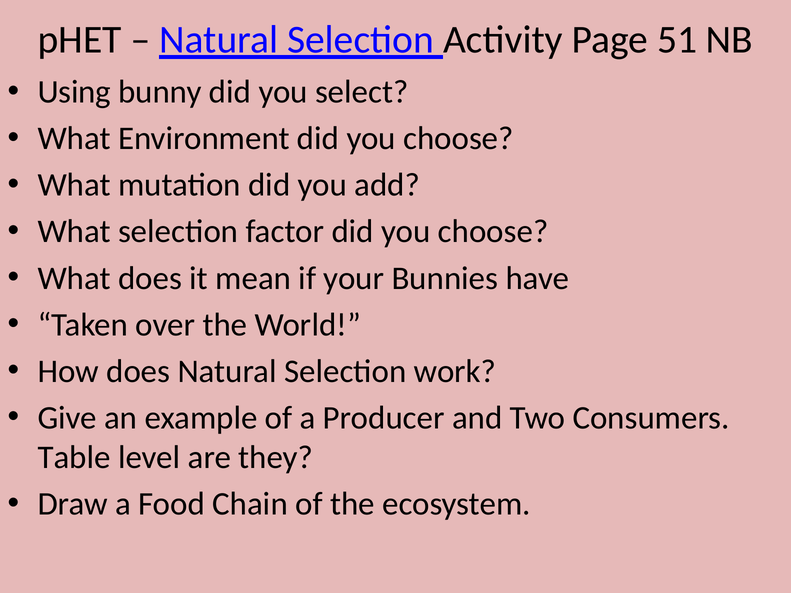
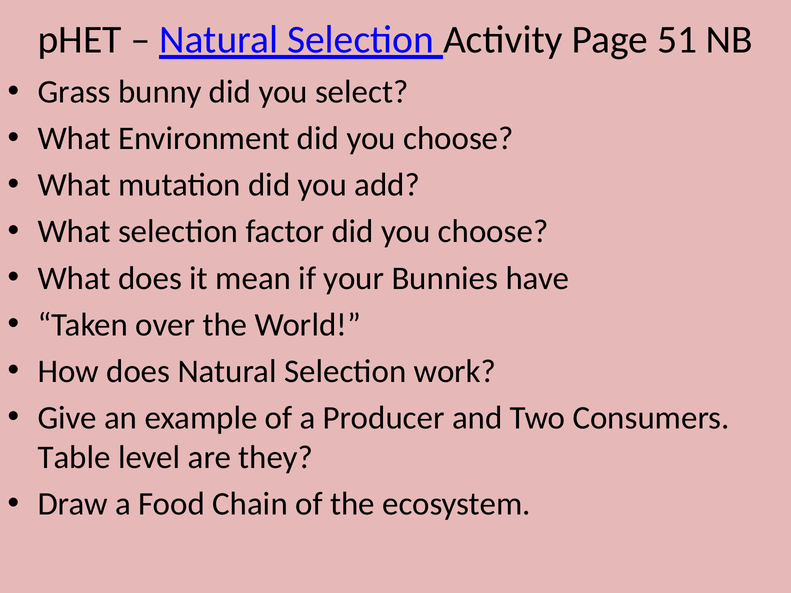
Using: Using -> Grass
